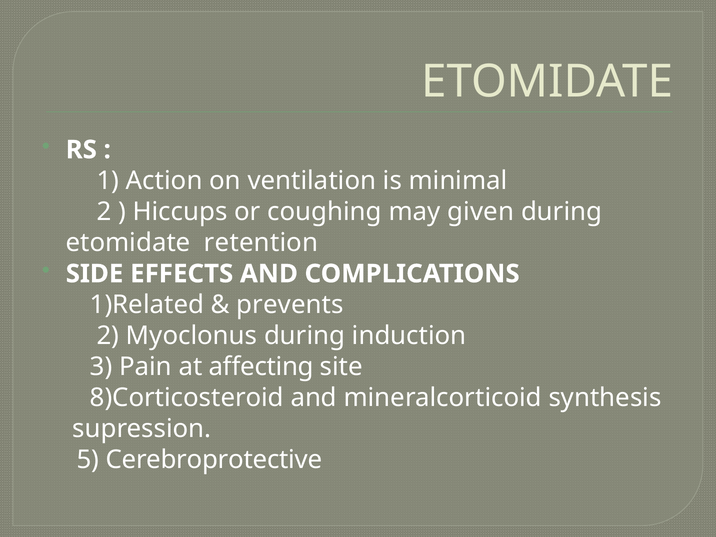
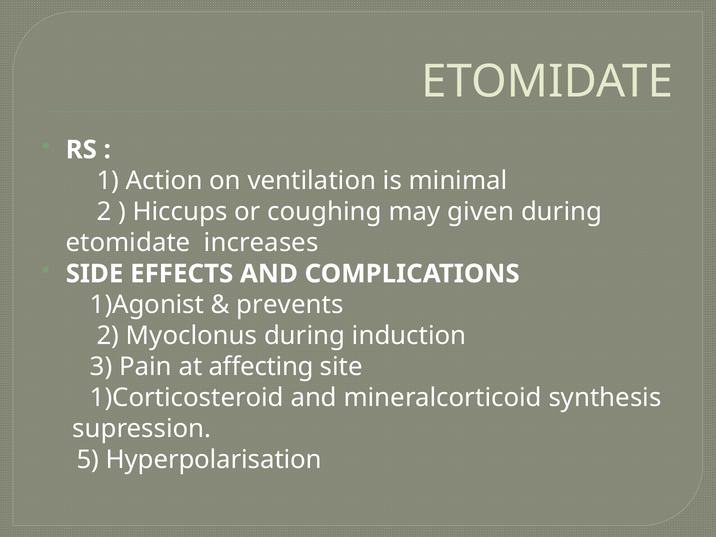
retention: retention -> increases
1)Related: 1)Related -> 1)Agonist
8)Corticosteroid: 8)Corticosteroid -> 1)Corticosteroid
Cerebroprotective: Cerebroprotective -> Hyperpolarisation
